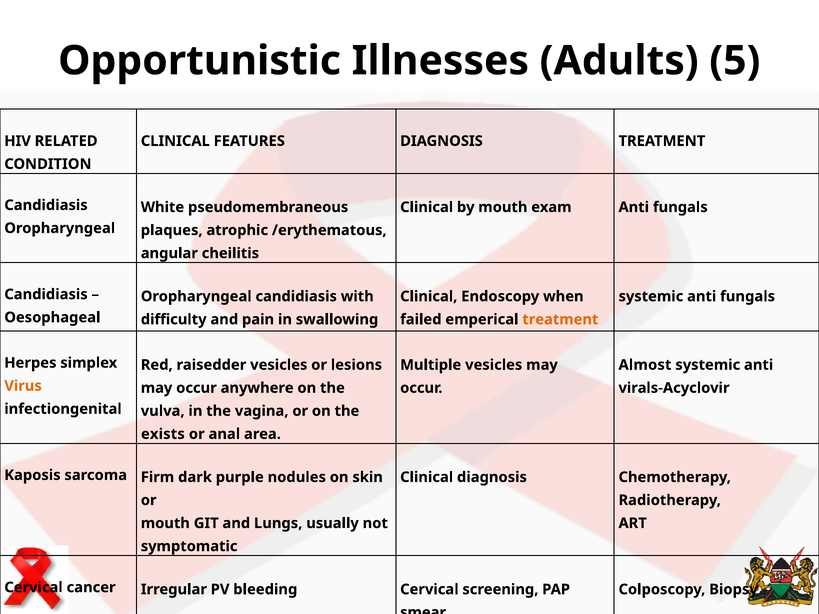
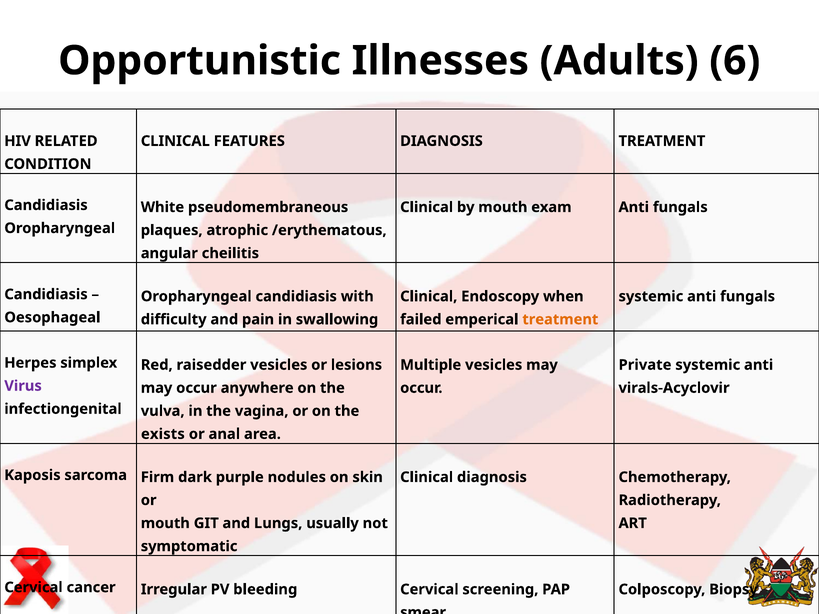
5: 5 -> 6
Almost: Almost -> Private
Virus colour: orange -> purple
